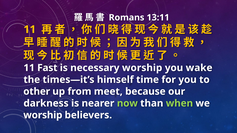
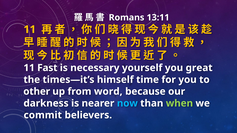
necessary worship: worship -> yourself
wake: wake -> great
meet: meet -> word
now colour: light green -> light blue
worship at (43, 115): worship -> commit
